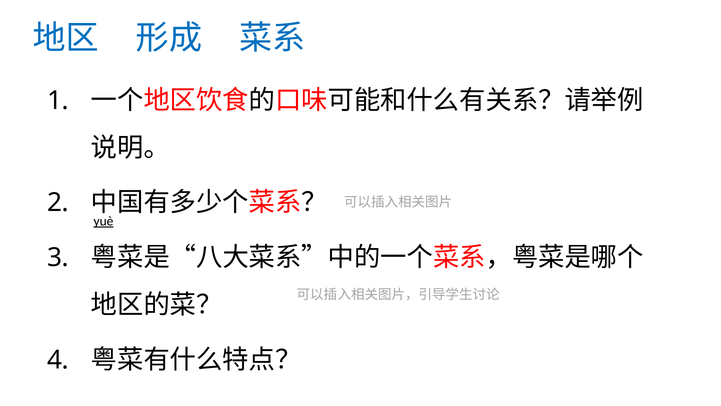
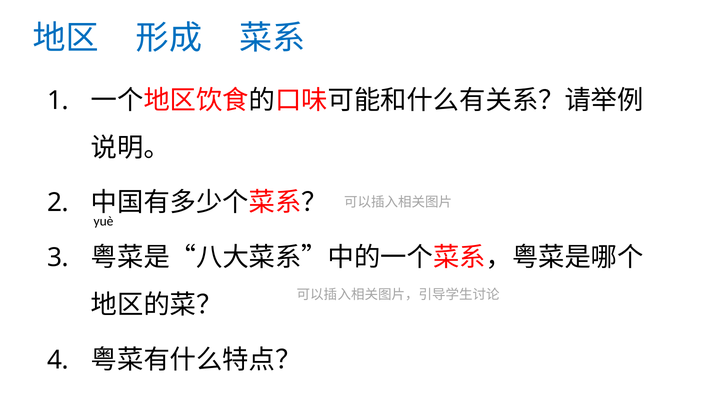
yuè underline: present -> none
